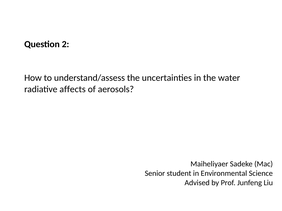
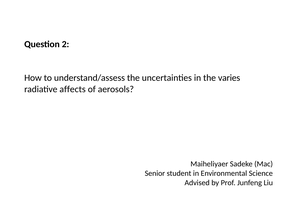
water: water -> varies
